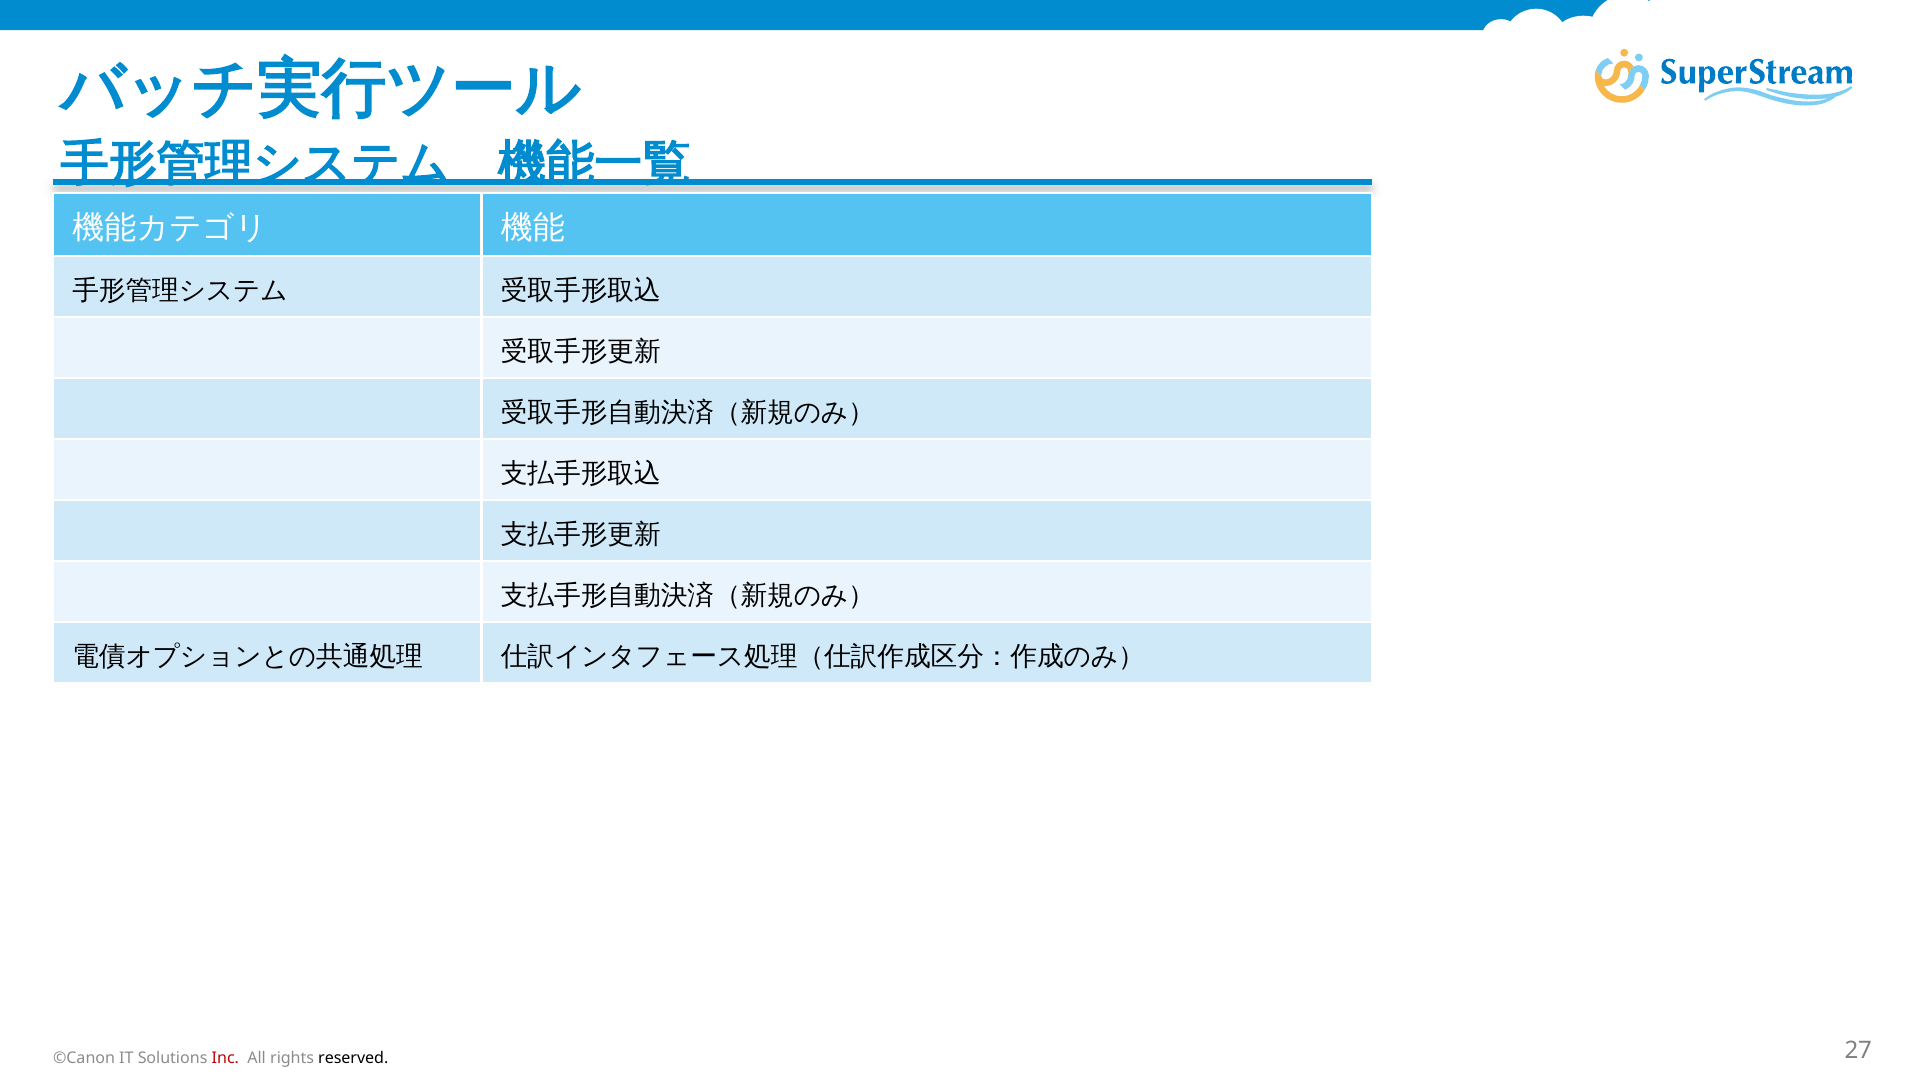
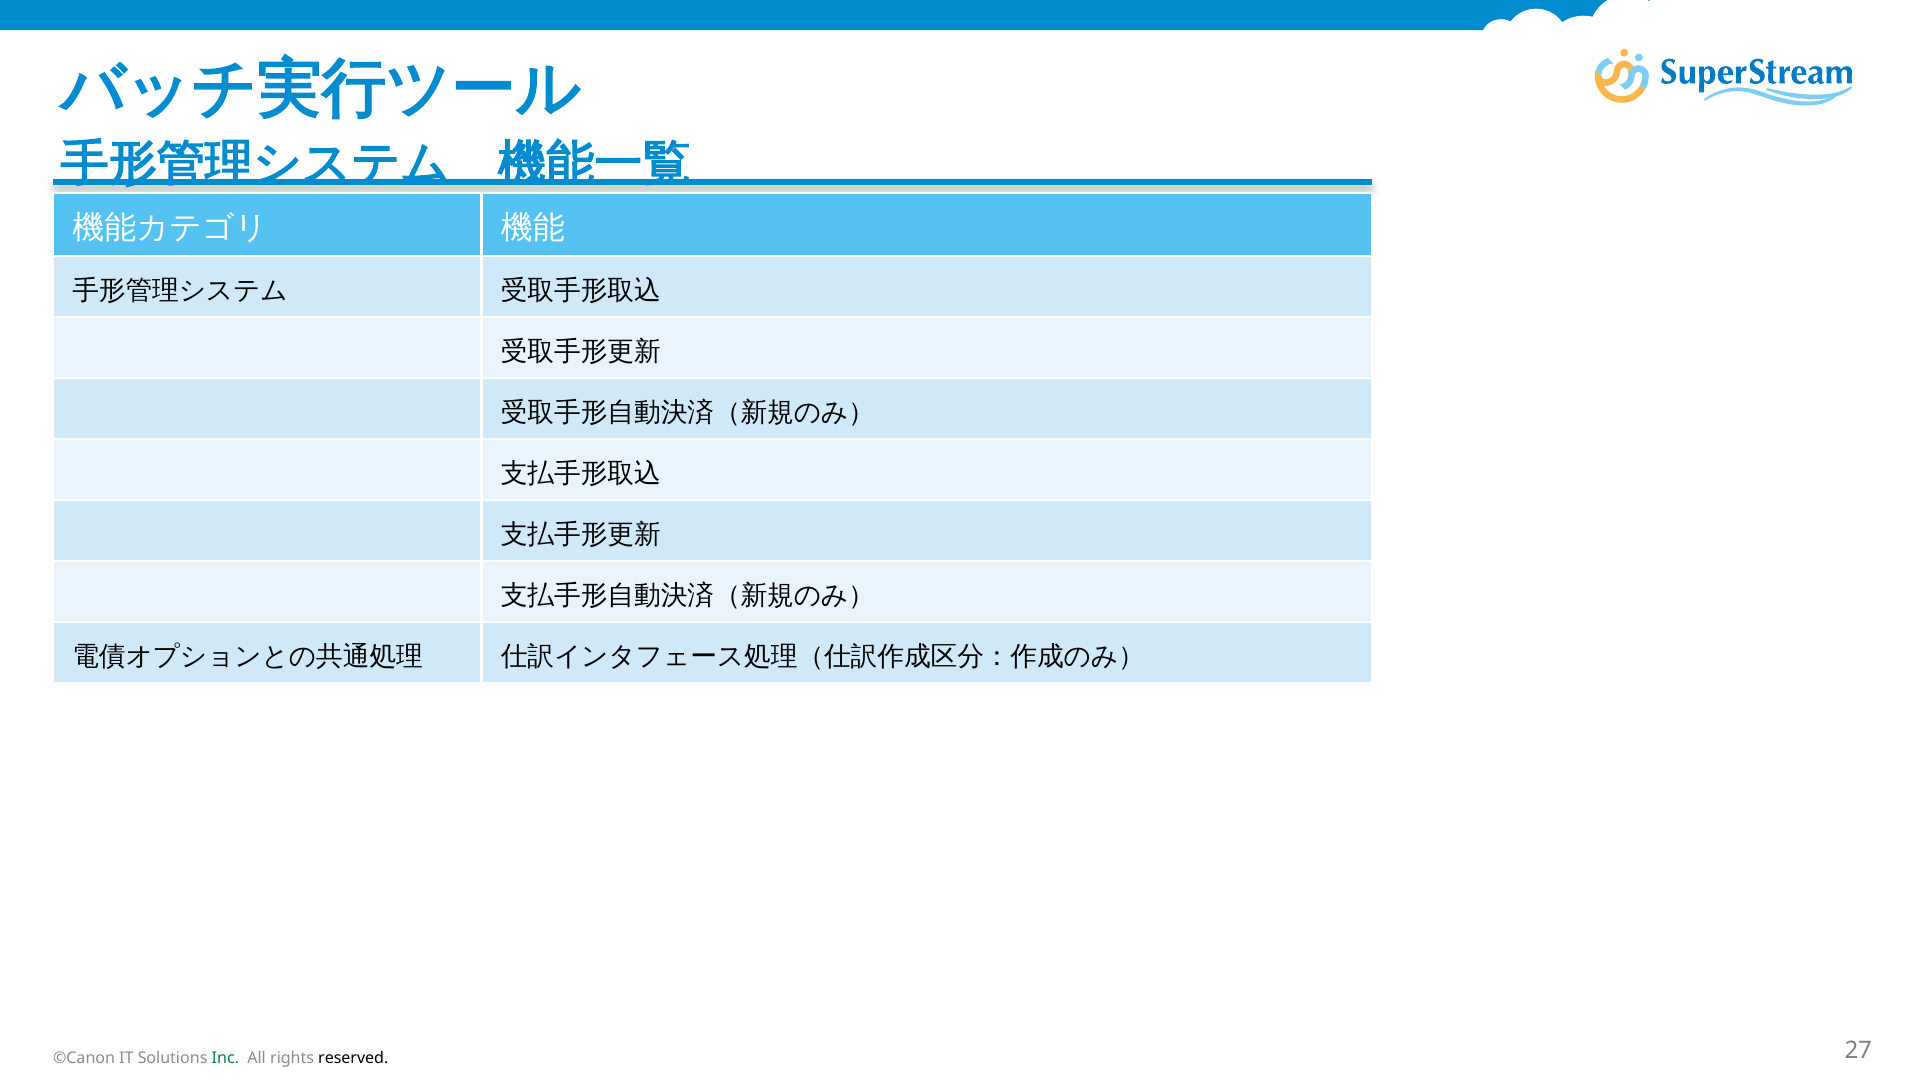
Inc colour: red -> green
